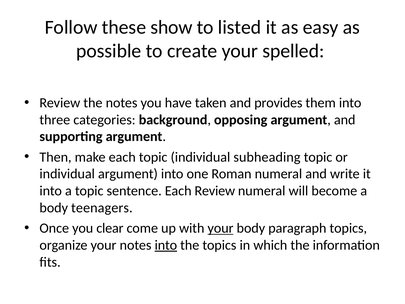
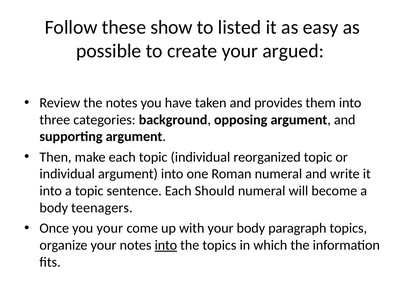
spelled: spelled -> argued
subheading: subheading -> reorganized
Each Review: Review -> Should
you clear: clear -> your
your at (221, 228) underline: present -> none
